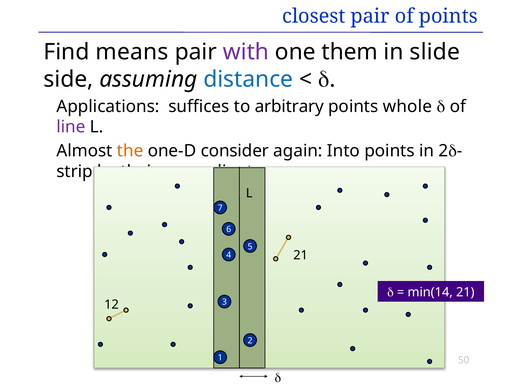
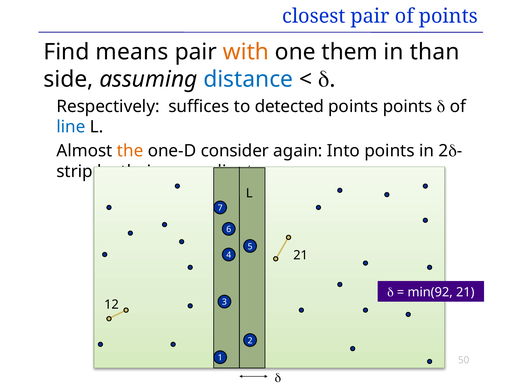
with colour: purple -> orange
slide: slide -> than
Applications: Applications -> Respectively
arbitrary: arbitrary -> detected
points whole: whole -> points
line colour: purple -> blue
min(14: min(14 -> min(92
